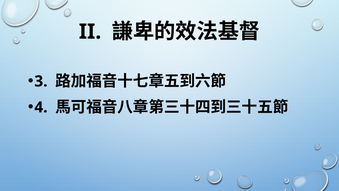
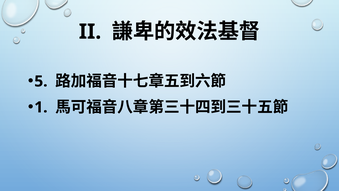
3: 3 -> 5
4: 4 -> 1
